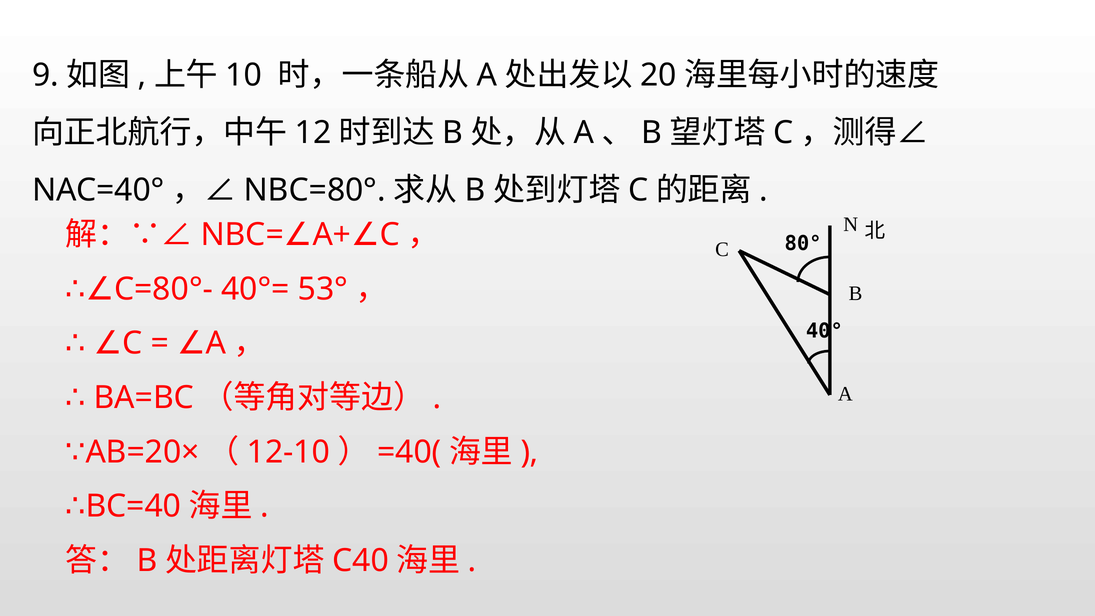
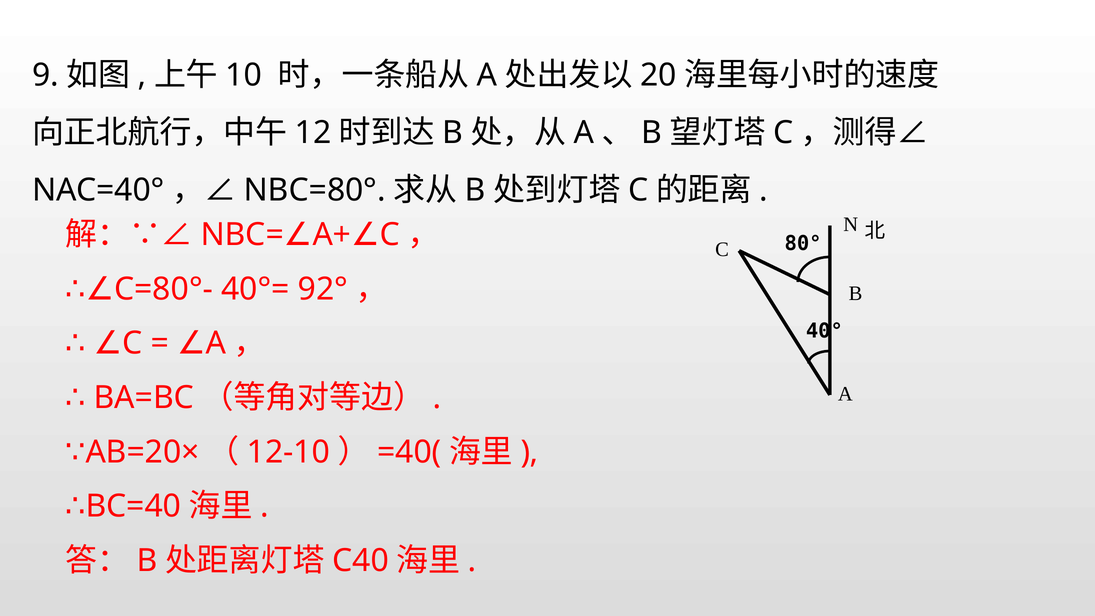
53°: 53° -> 92°
